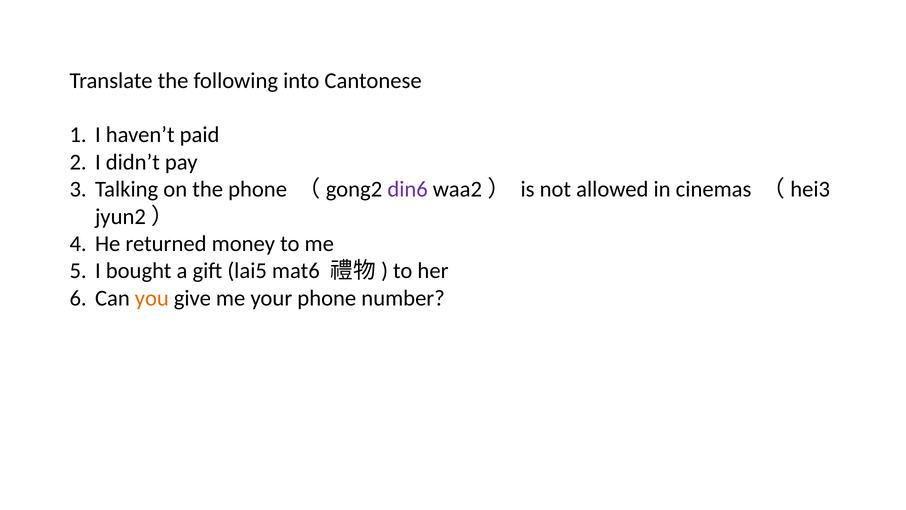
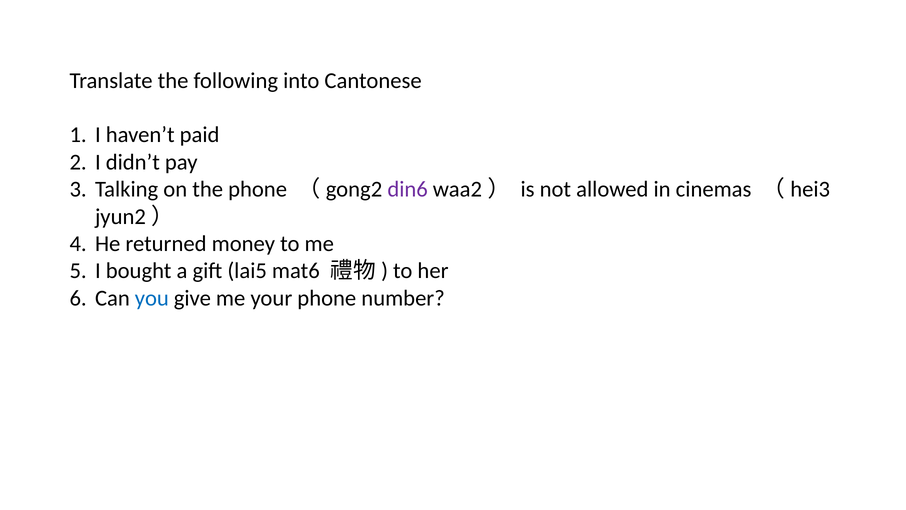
you colour: orange -> blue
